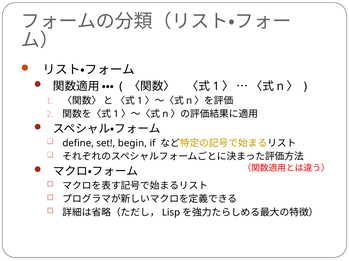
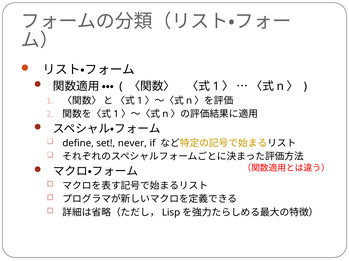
begin: begin -> never
